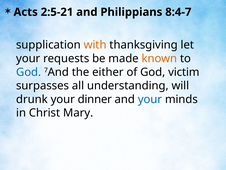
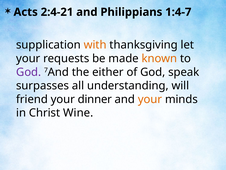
2:5-21: 2:5-21 -> 2:4-21
8:4-7: 8:4-7 -> 1:4-7
God at (29, 72) colour: blue -> purple
victim: victim -> speak
drunk: drunk -> friend
your at (150, 99) colour: blue -> orange
Mary: Mary -> Wine
